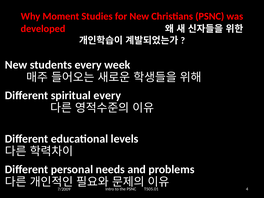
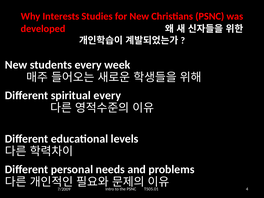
Moment: Moment -> Interests
